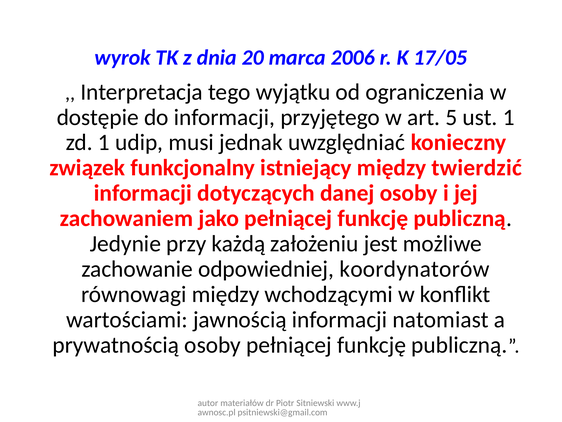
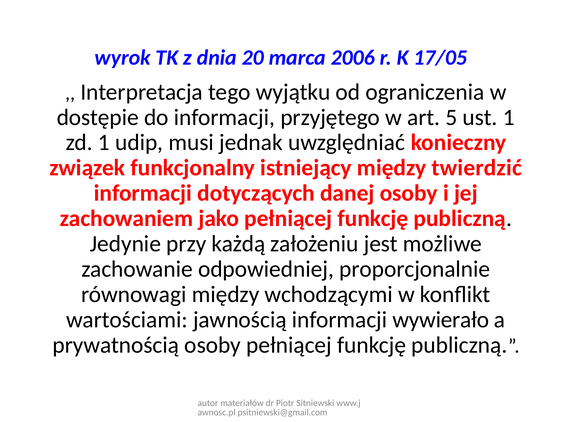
koordynatorów: koordynatorów -> proporcjonalnie
natomiast: natomiast -> wywierało
